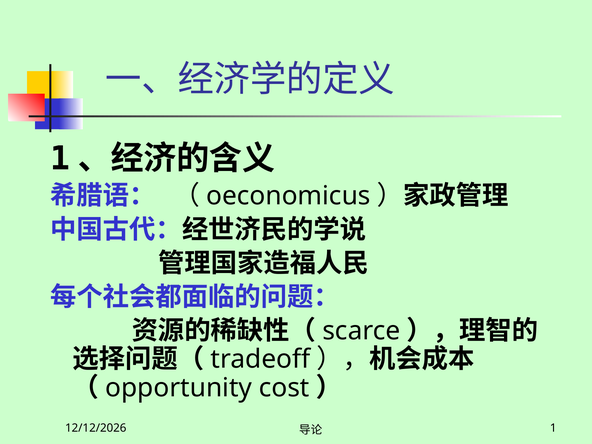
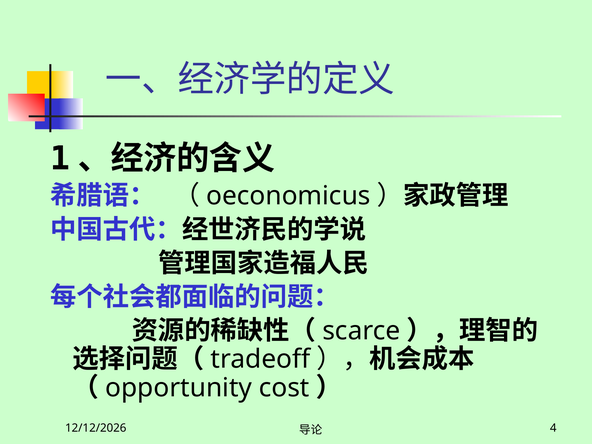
1 at (553, 428): 1 -> 4
